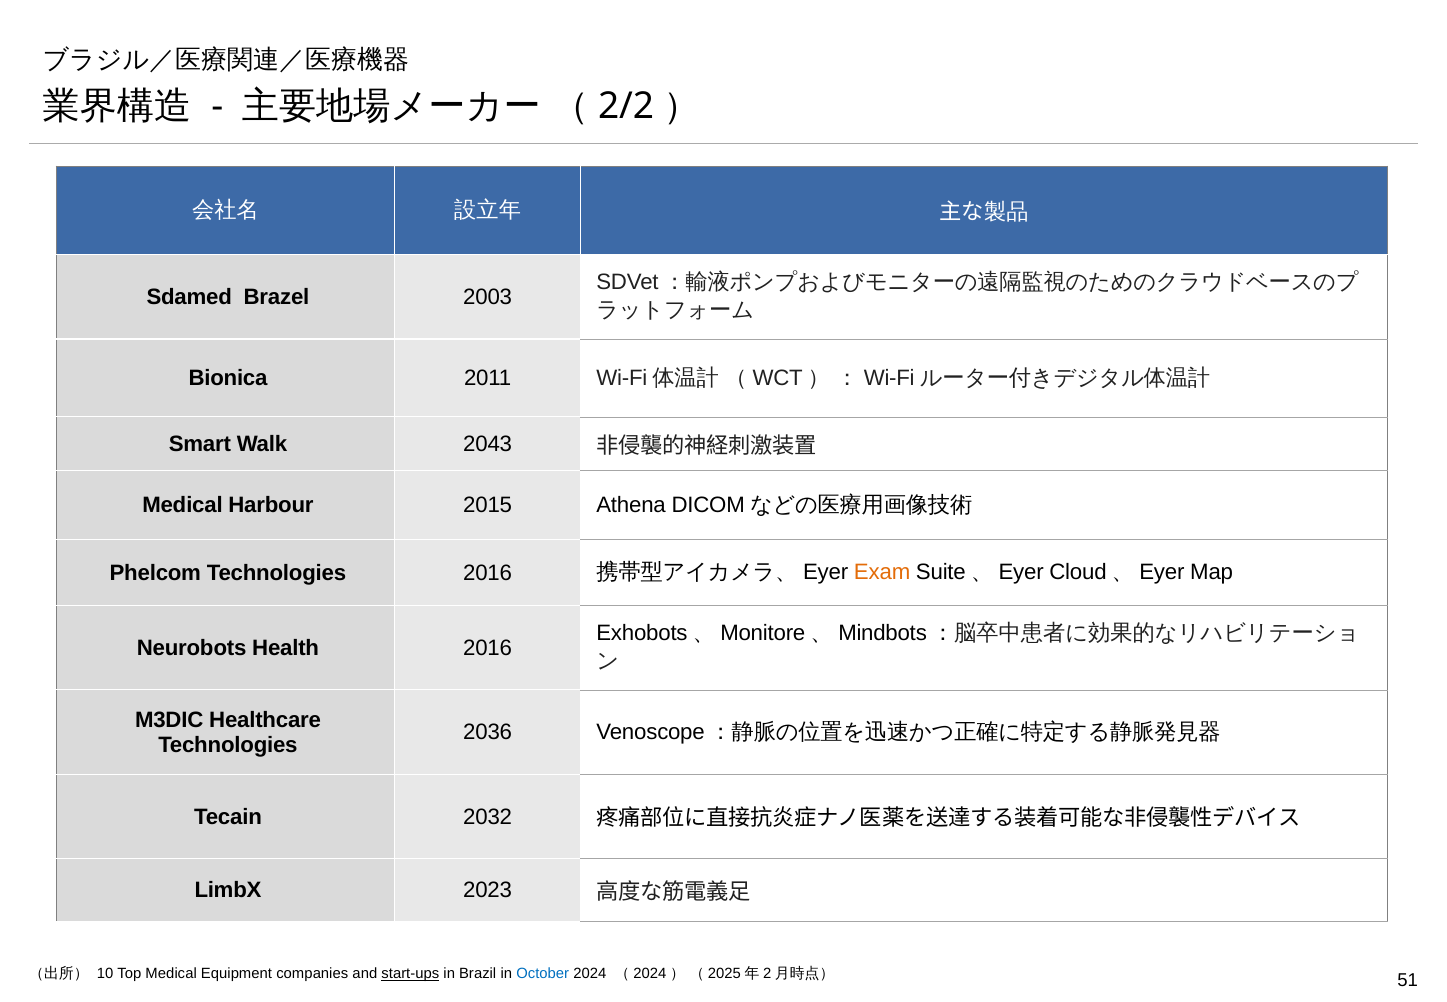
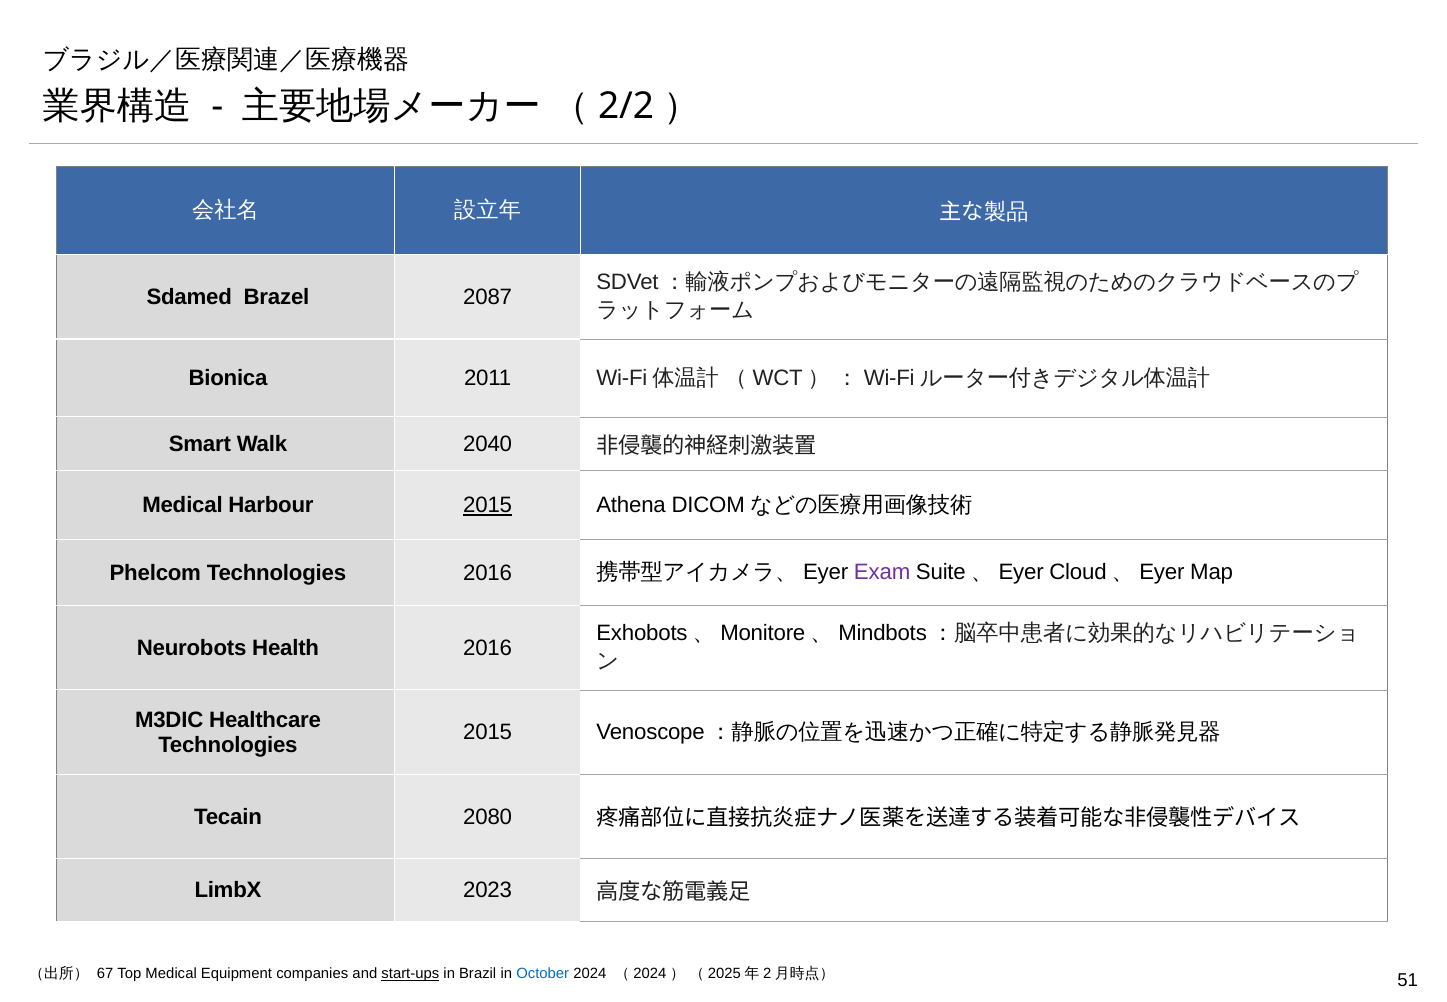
2003: 2003 -> 2087
2043: 2043 -> 2040
2015 at (488, 505) underline: none -> present
Exam colour: orange -> purple
2036 at (488, 732): 2036 -> 2015
2032: 2032 -> 2080
10: 10 -> 67
